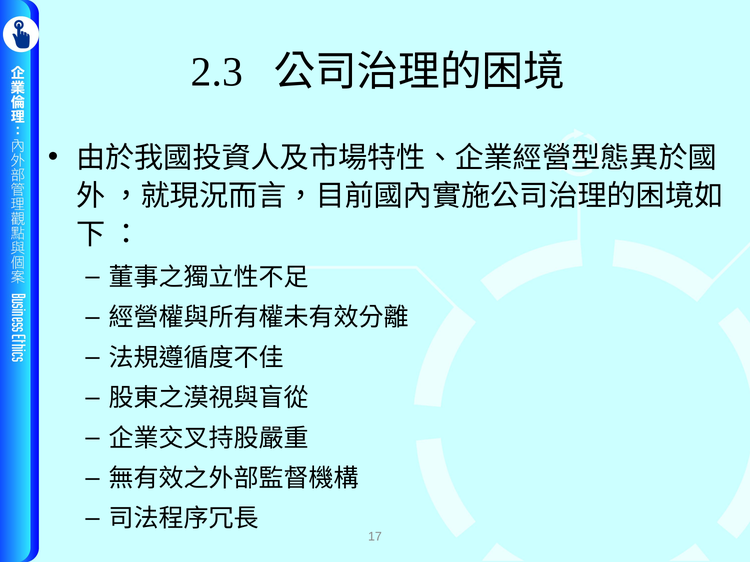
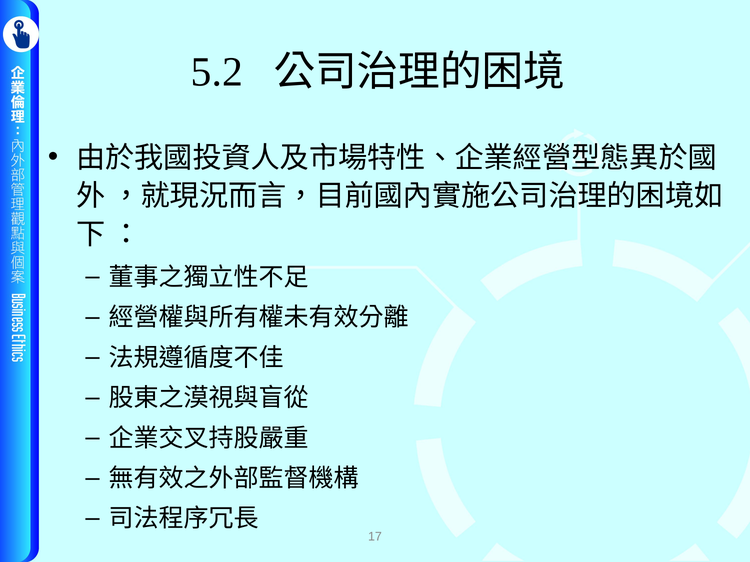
2.3: 2.3 -> 5.2
